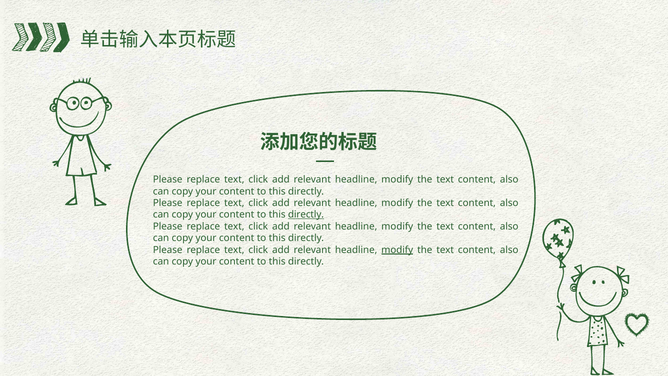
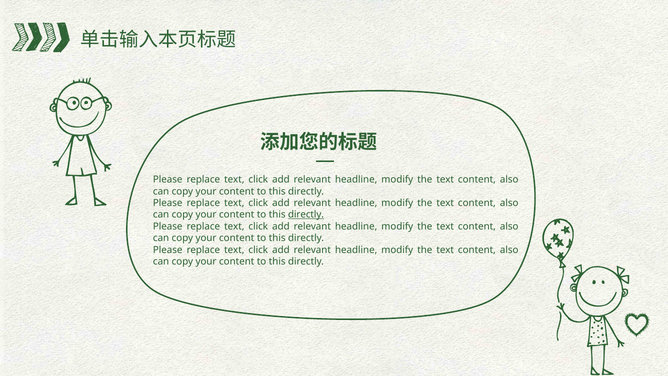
modify at (397, 250) underline: present -> none
